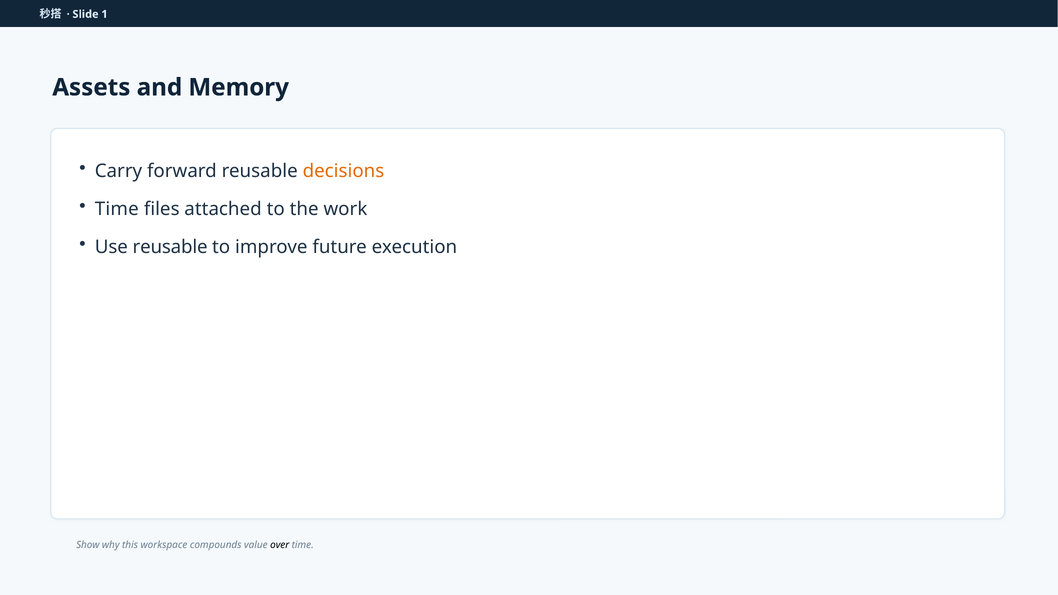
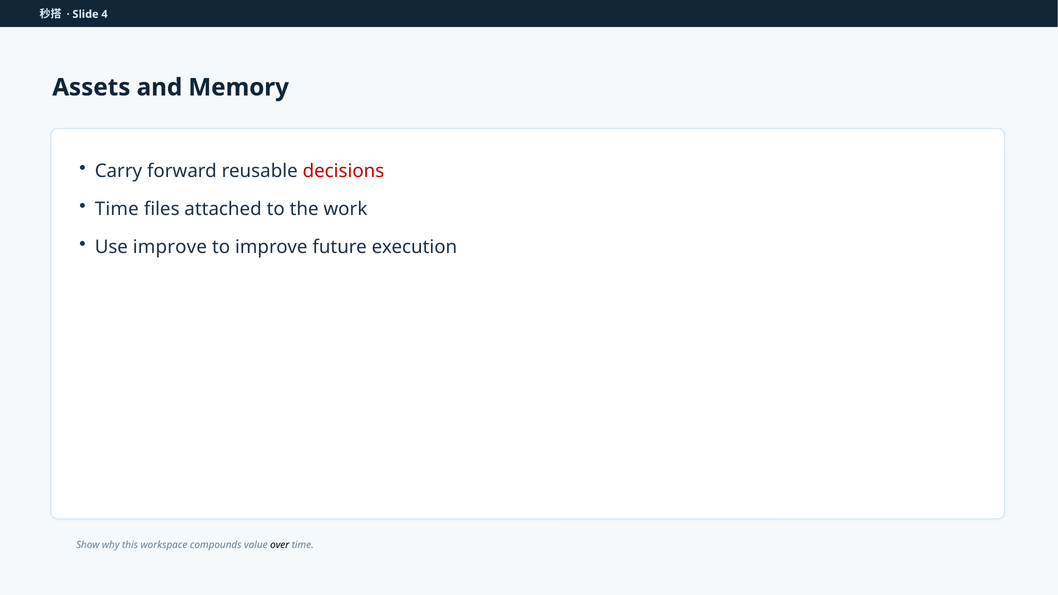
1: 1 -> 4
decisions colour: orange -> red
Use reusable: reusable -> improve
